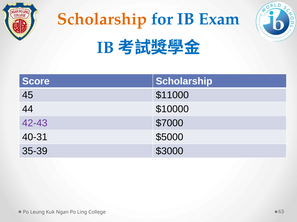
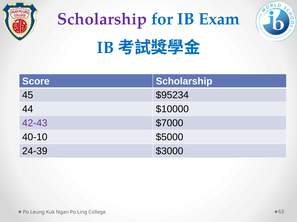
Scholarship at (102, 19) colour: orange -> purple
$11000: $11000 -> $95234
40-31: 40-31 -> 40-10
35-39: 35-39 -> 24-39
